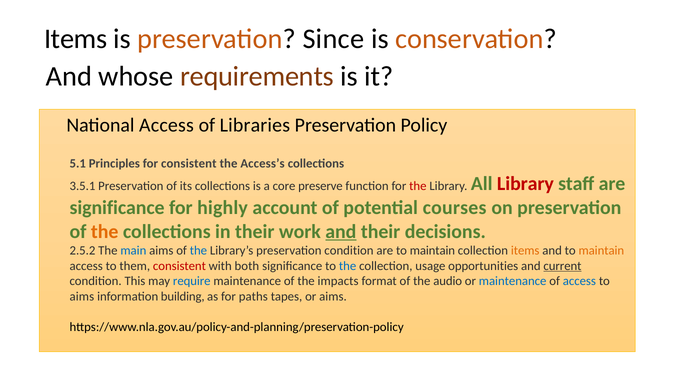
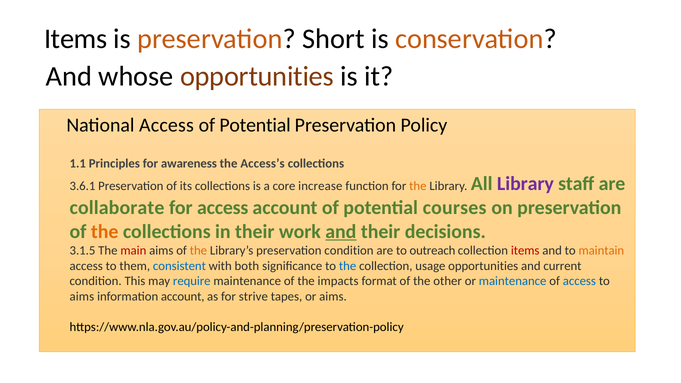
Since: Since -> Short
whose requirements: requirements -> opportunities
Libraries at (255, 125): Libraries -> Potential
5.1: 5.1 -> 1.1
for consistent: consistent -> awareness
3.5.1: 3.5.1 -> 3.6.1
preserve: preserve -> increase
the at (418, 186) colour: red -> orange
Library at (525, 184) colour: red -> purple
significance at (117, 208): significance -> collaborate
for highly: highly -> access
2.5.2: 2.5.2 -> 3.1.5
main colour: blue -> red
the at (198, 251) colour: blue -> orange
are to maintain: maintain -> outreach
items at (525, 251) colour: orange -> red
consistent at (179, 266) colour: red -> blue
current underline: present -> none
audio: audio -> other
information building: building -> account
paths: paths -> strive
